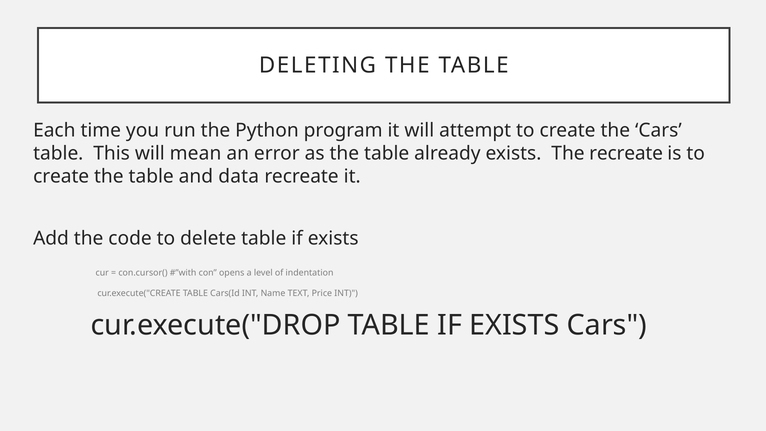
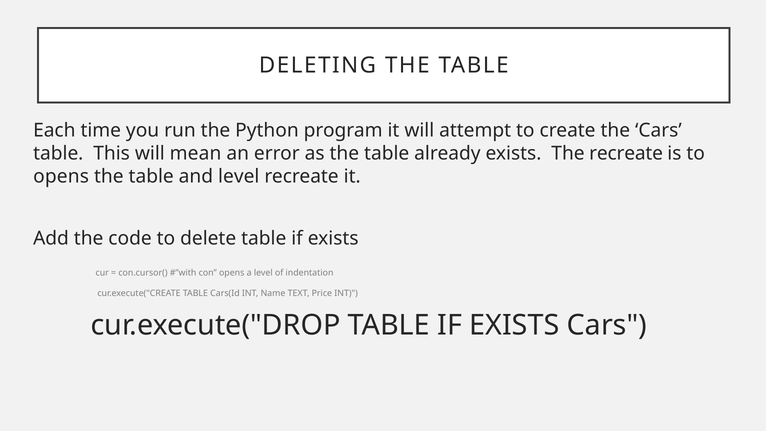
create at (61, 176): create -> opens
and data: data -> level
